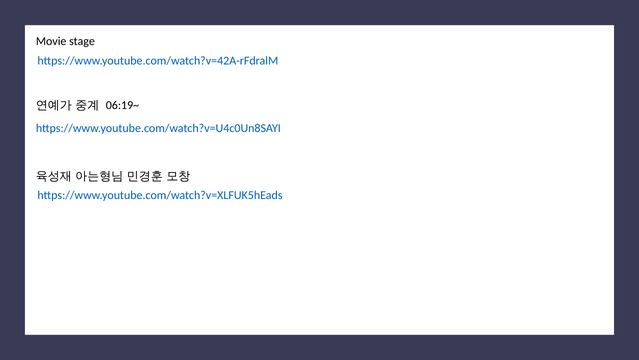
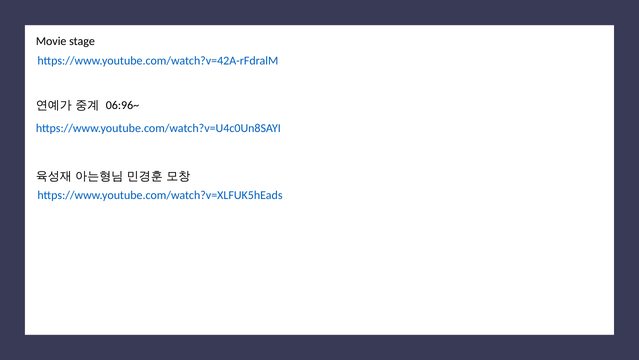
06:19~: 06:19~ -> 06:96~
